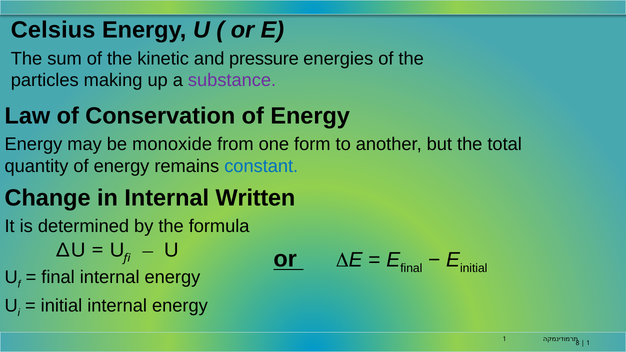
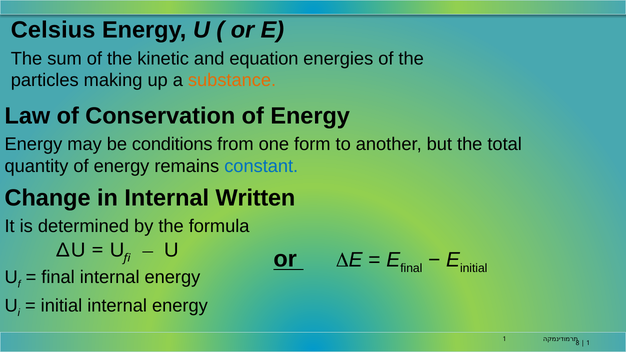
pressure: pressure -> equation
substance colour: purple -> orange
monoxide: monoxide -> conditions
